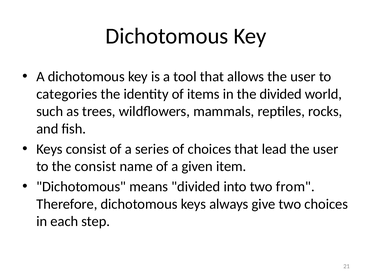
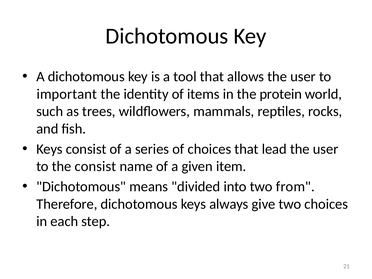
categories: categories -> important
the divided: divided -> protein
